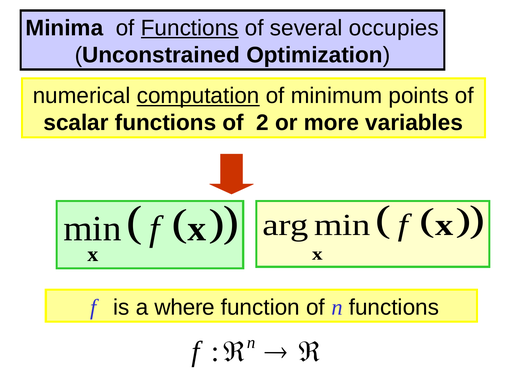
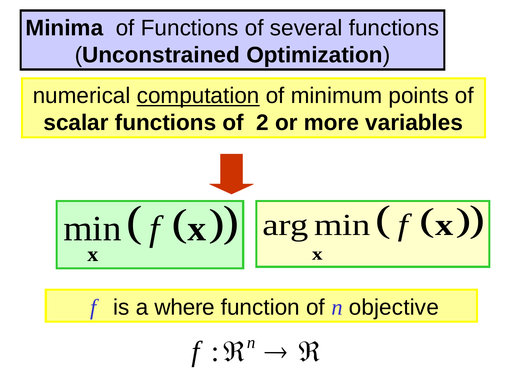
Functions at (190, 28) underline: present -> none
several occupies: occupies -> functions
n functions: functions -> objective
